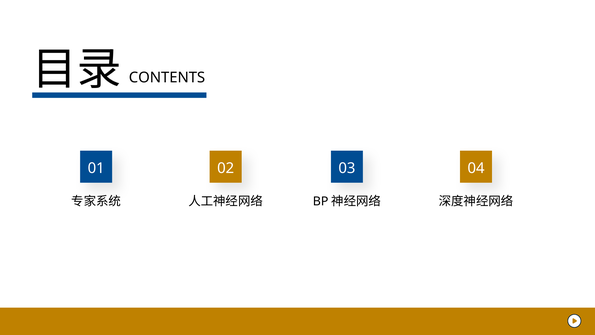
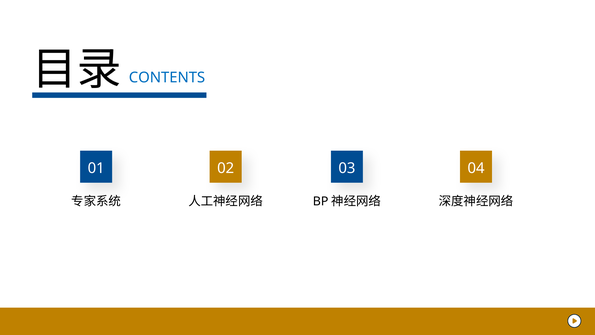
CONTENTS colour: black -> blue
